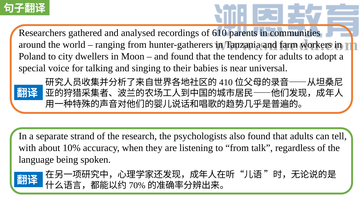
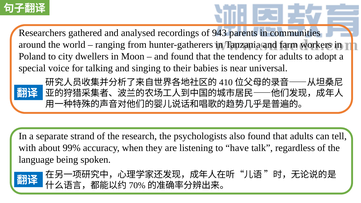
610: 610 -> 943
10%: 10% -> 99%
to from: from -> have
